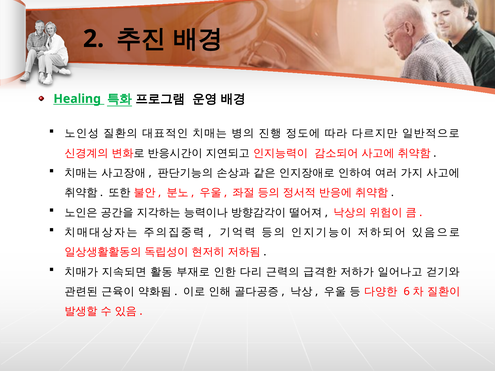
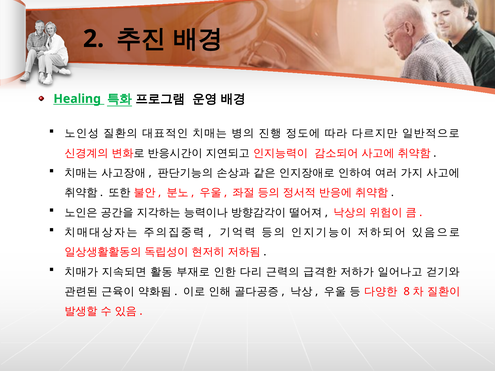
6: 6 -> 8
